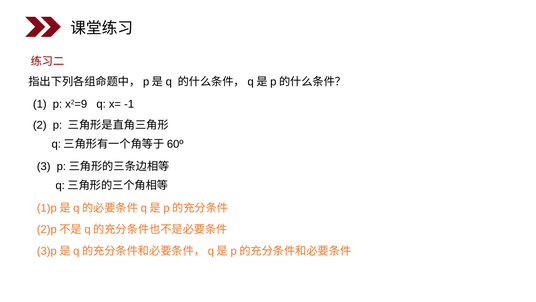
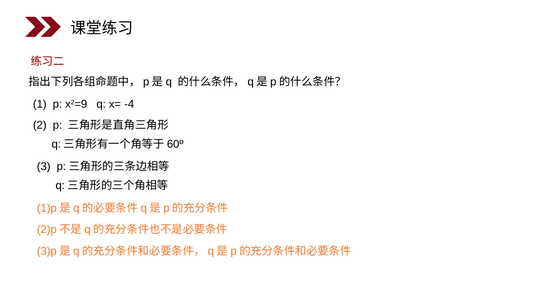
-1: -1 -> -4
